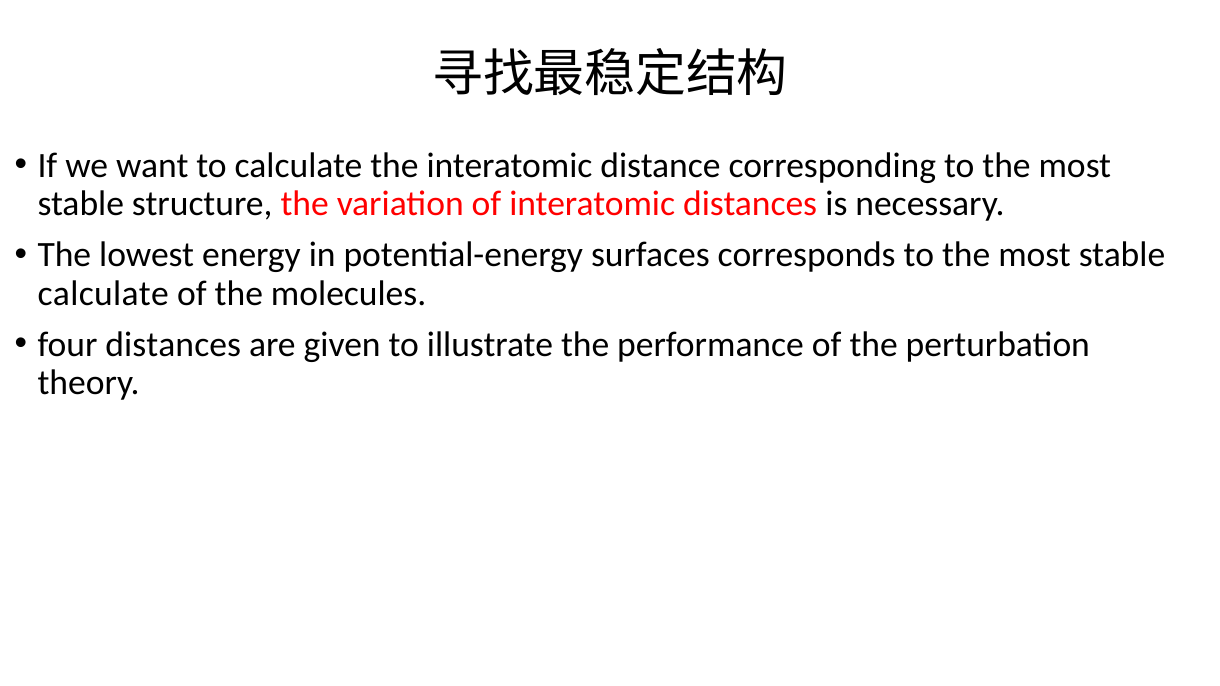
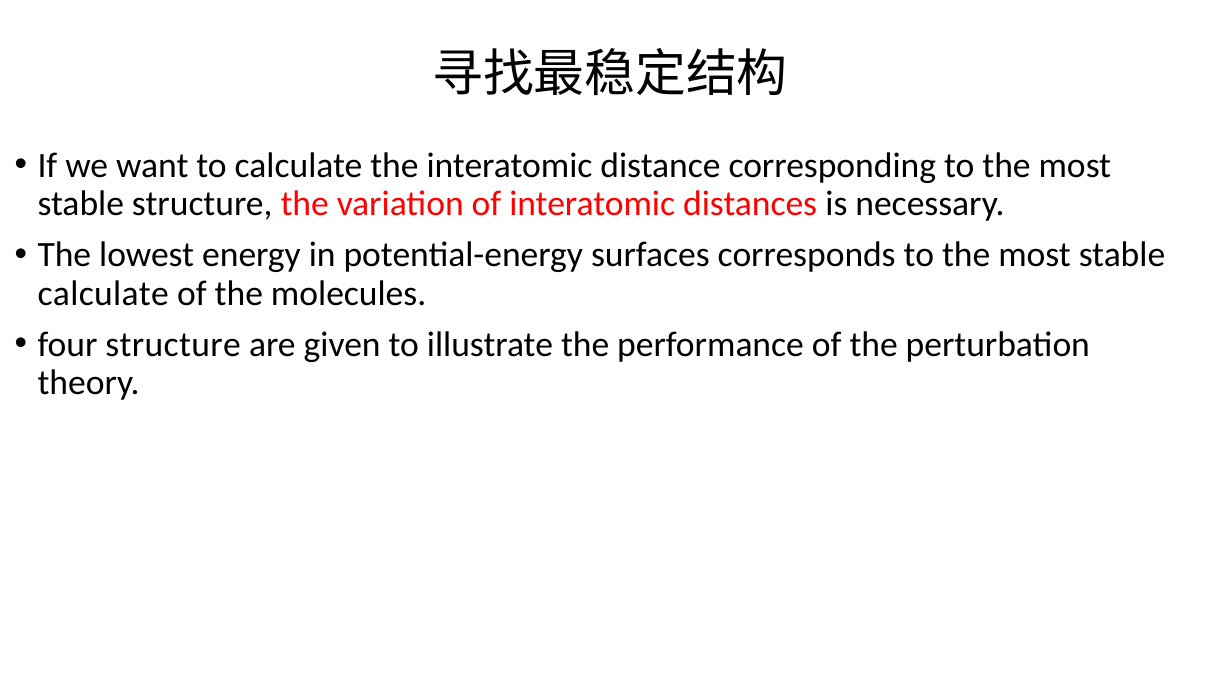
four distances: distances -> structure
